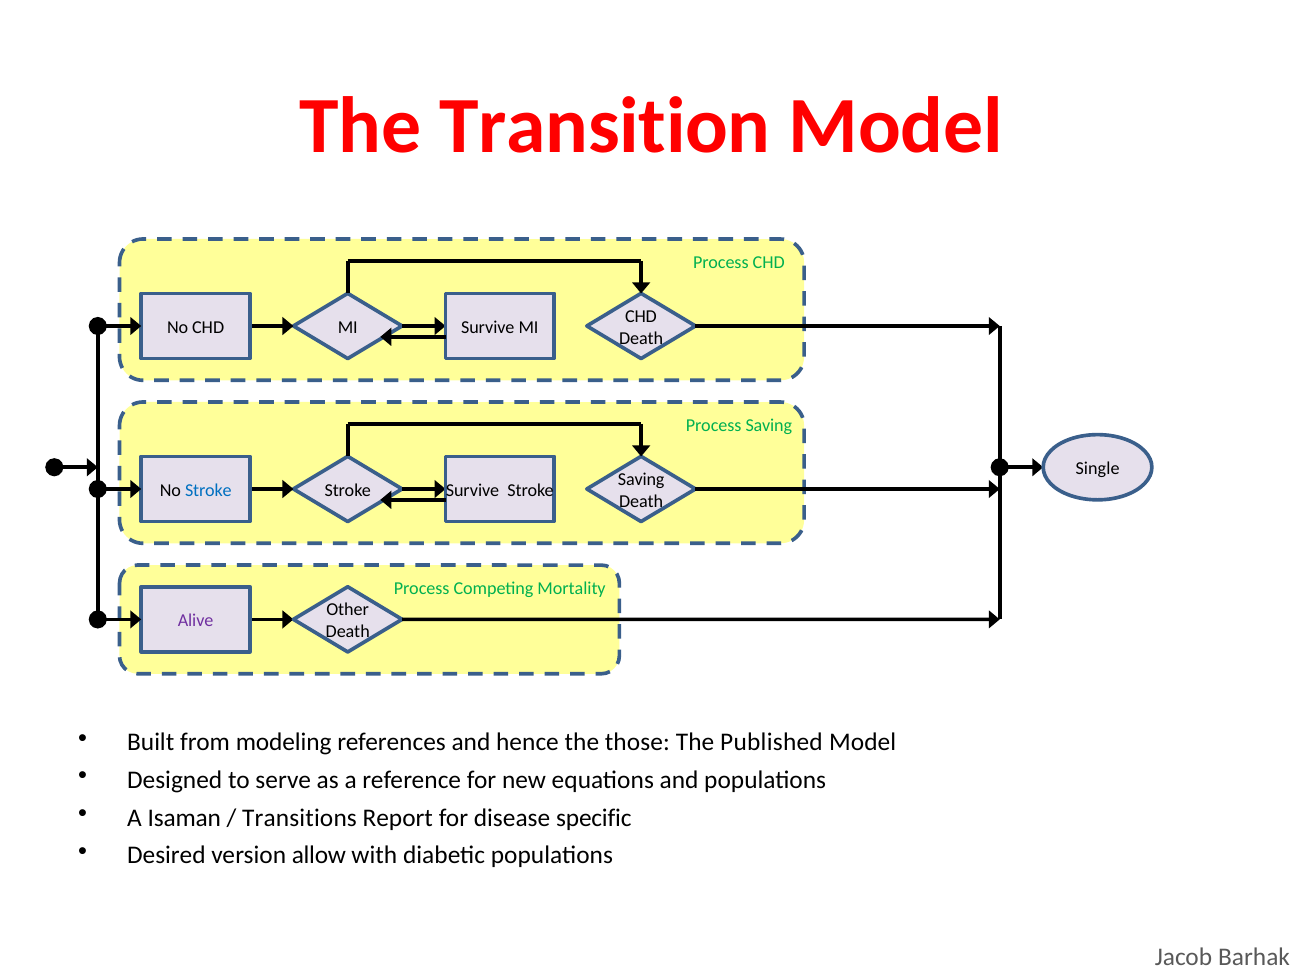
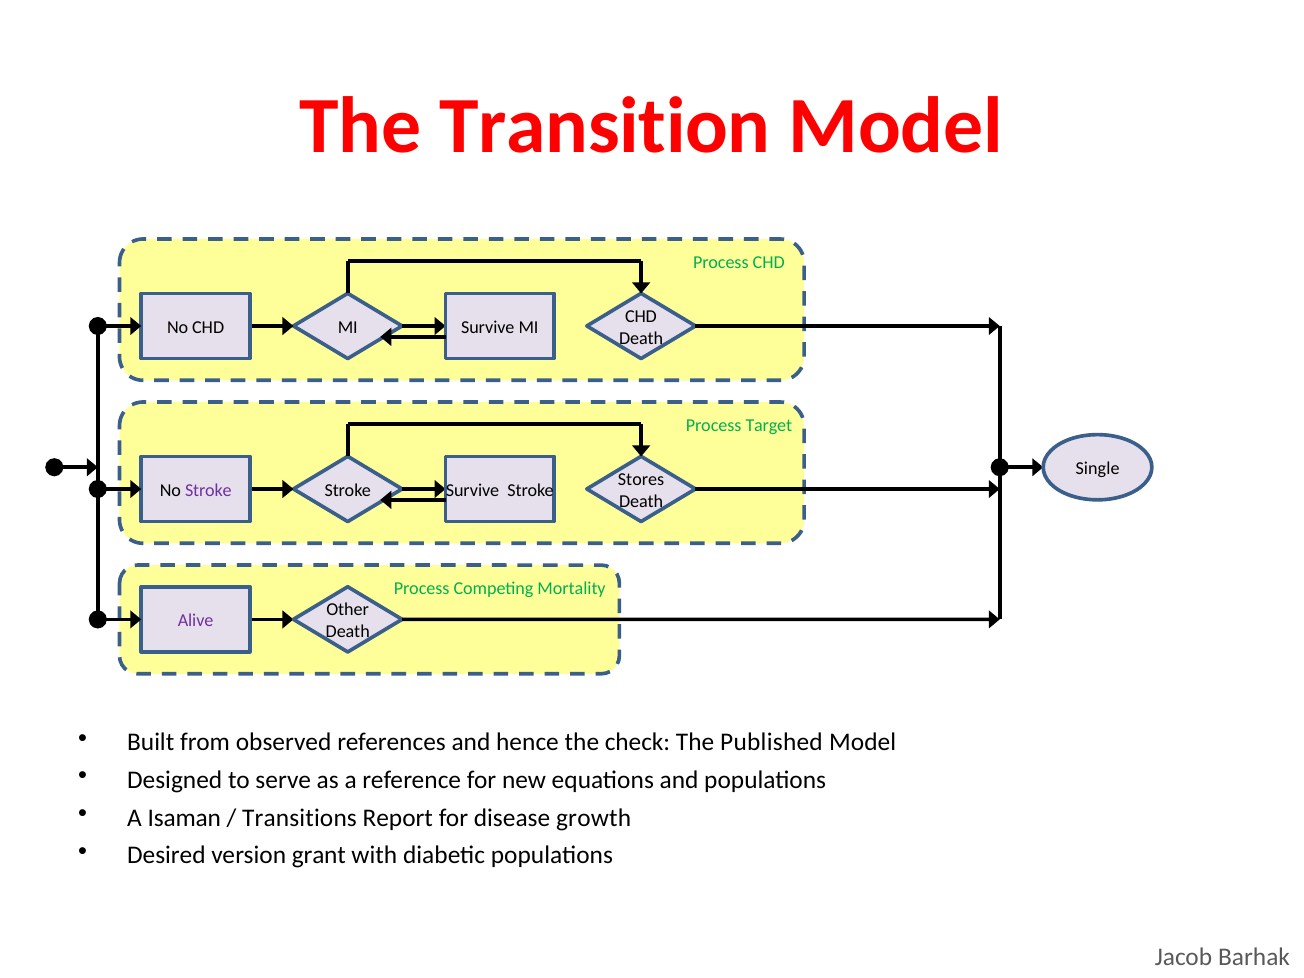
Process Saving: Saving -> Target
Saving at (641, 479): Saving -> Stores
Stroke at (208, 490) colour: blue -> purple
modeling: modeling -> observed
those: those -> check
specific: specific -> growth
allow: allow -> grant
